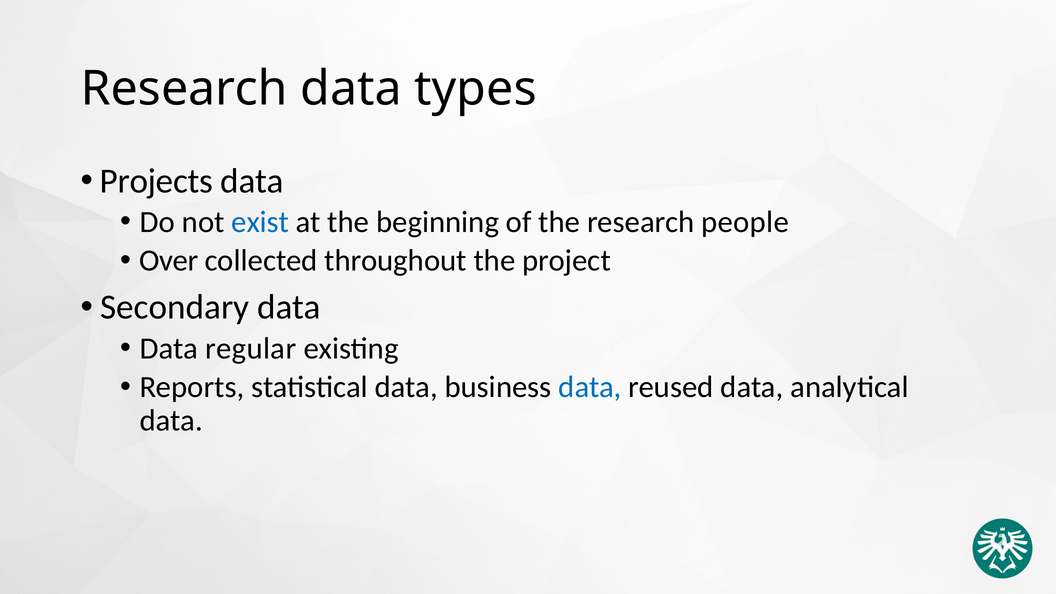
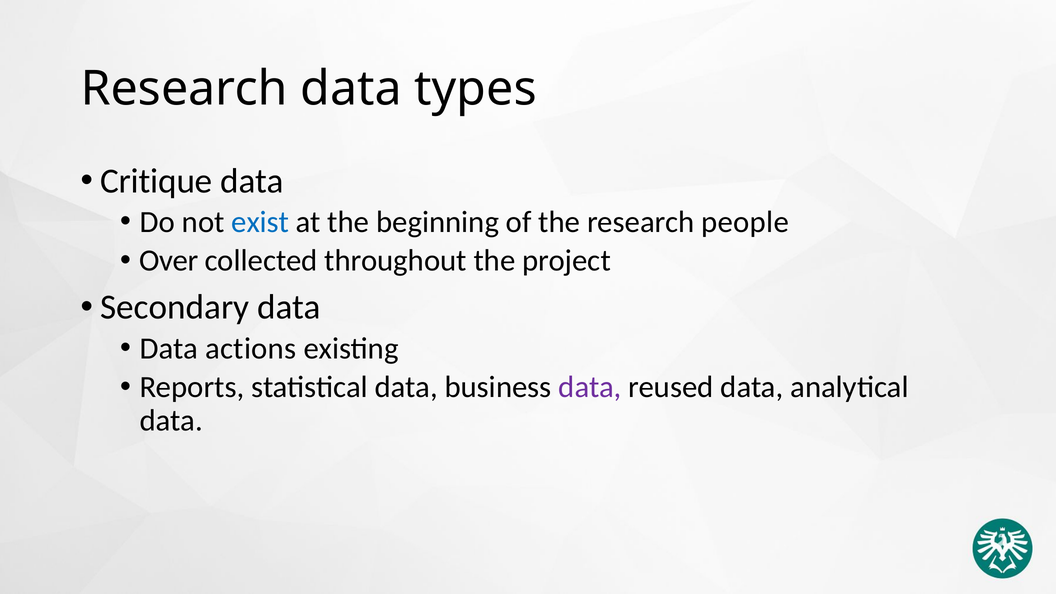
Projects: Projects -> Critique
regular: regular -> actions
data at (590, 387) colour: blue -> purple
